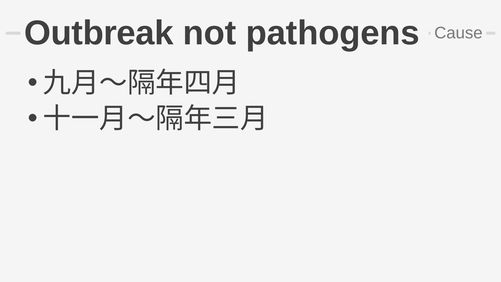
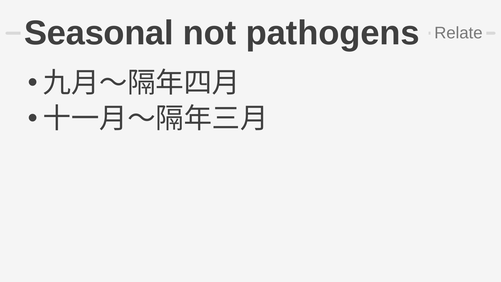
Outbreak: Outbreak -> Seasonal
Cause: Cause -> Relate
